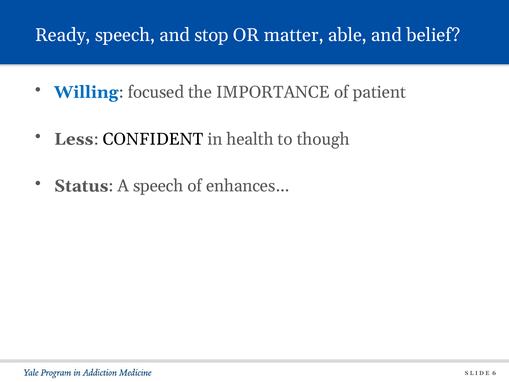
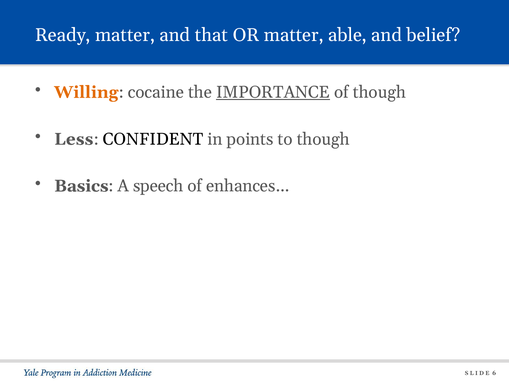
Ready speech: speech -> matter
stop: stop -> that
Willing colour: blue -> orange
focused: focused -> cocaine
IMPORTANCE underline: none -> present
of patient: patient -> though
health: health -> points
Status: Status -> Basics
